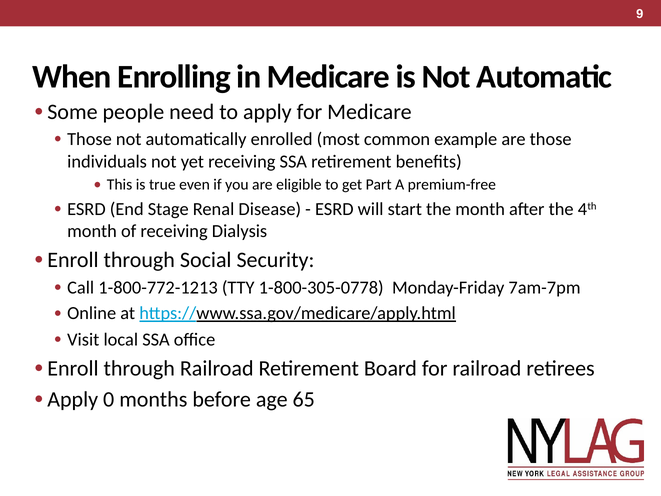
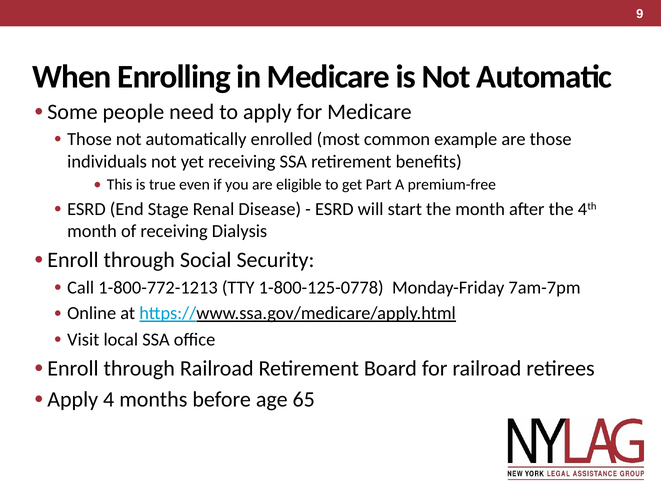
1-800-305-0778: 1-800-305-0778 -> 1-800-125-0778
0: 0 -> 4
